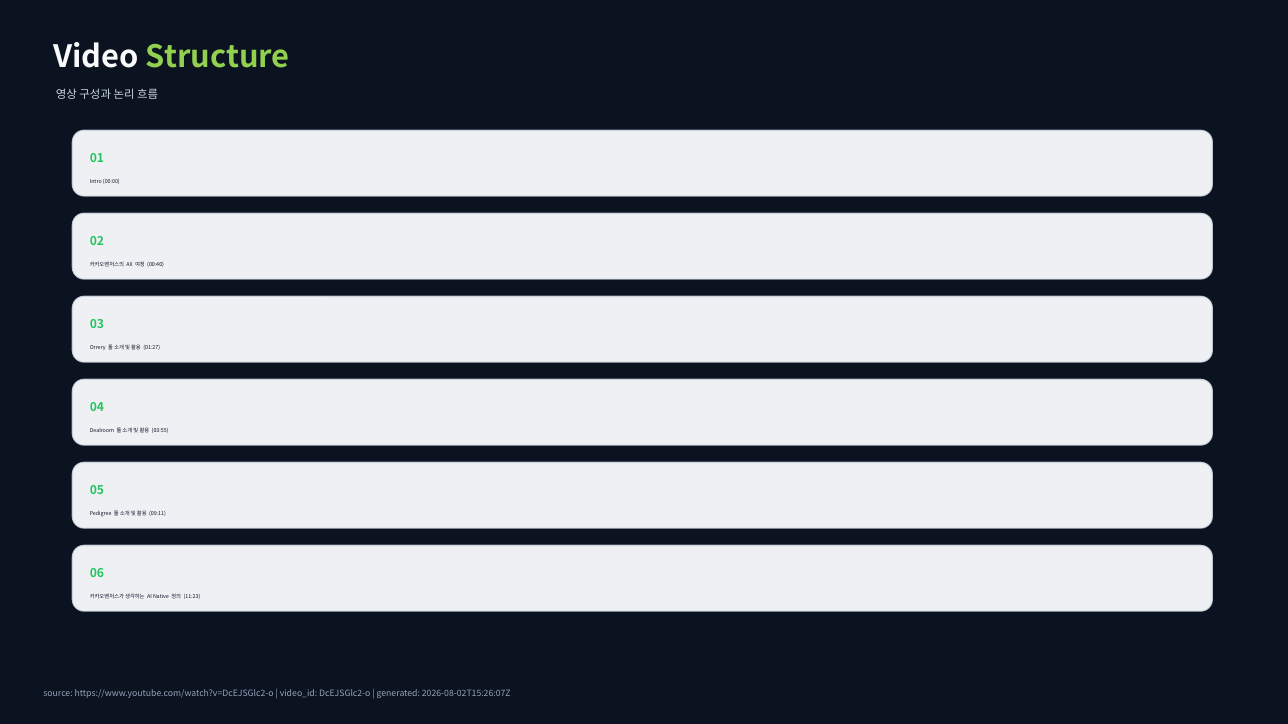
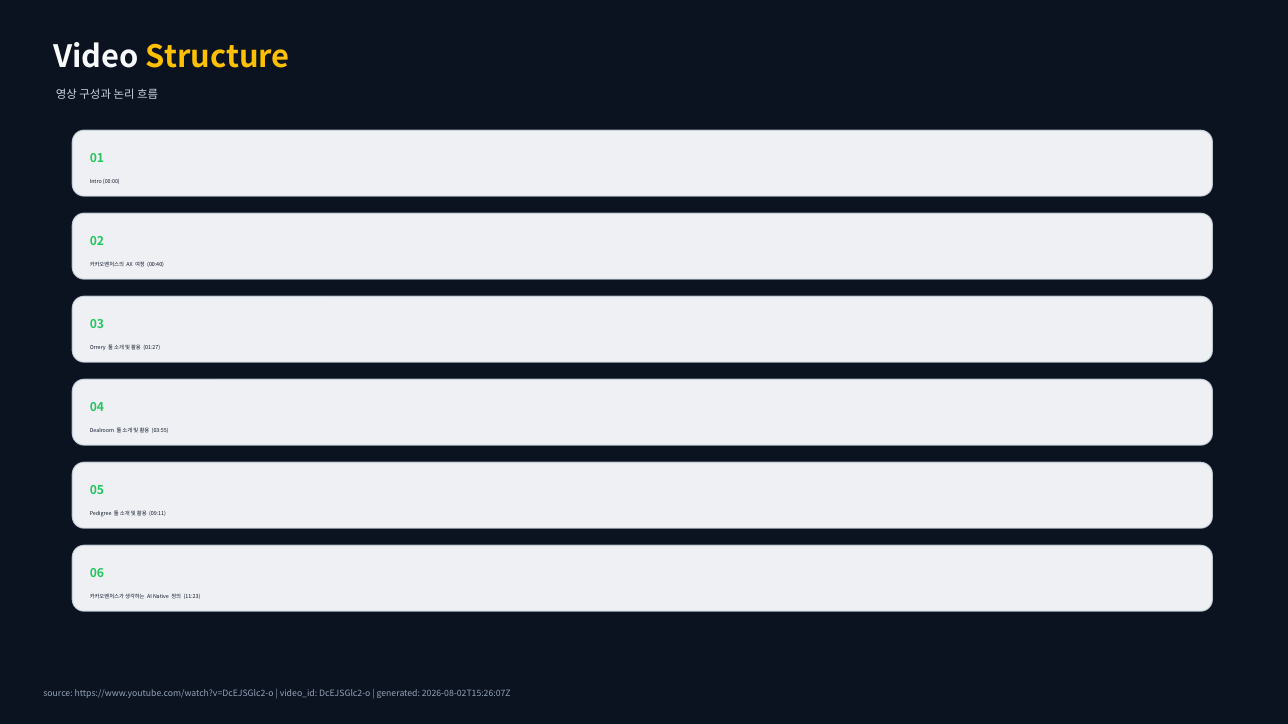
Structure colour: light green -> yellow
